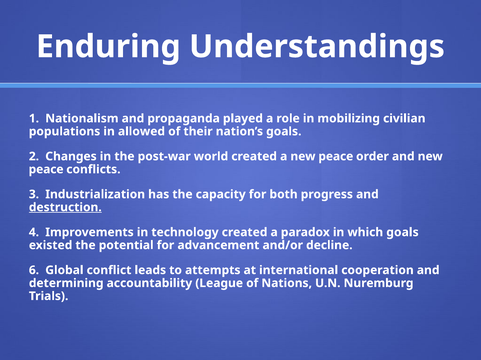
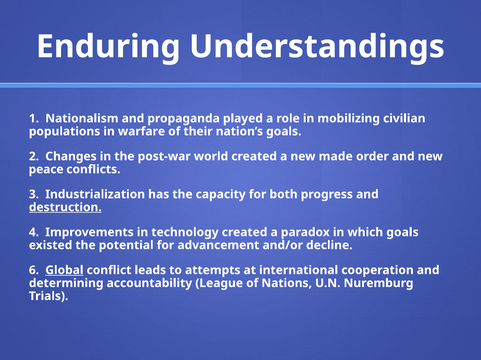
allowed: allowed -> warfare
a new peace: peace -> made
Global underline: none -> present
